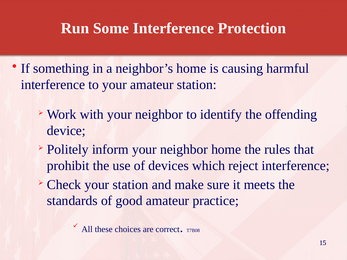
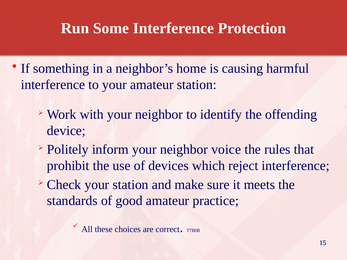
neighbor home: home -> voice
